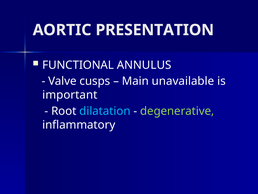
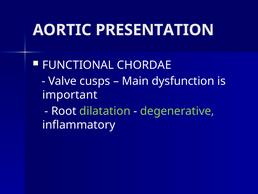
ANNULUS: ANNULUS -> CHORDAE
unavailable: unavailable -> dysfunction
dilatation colour: light blue -> light green
